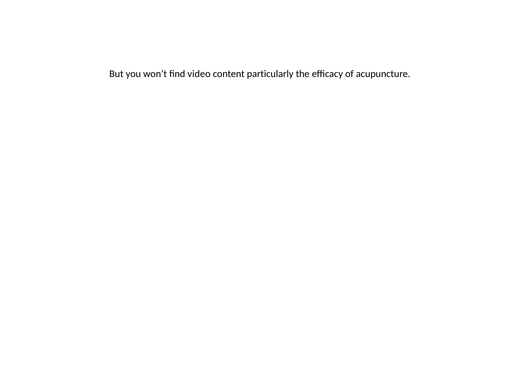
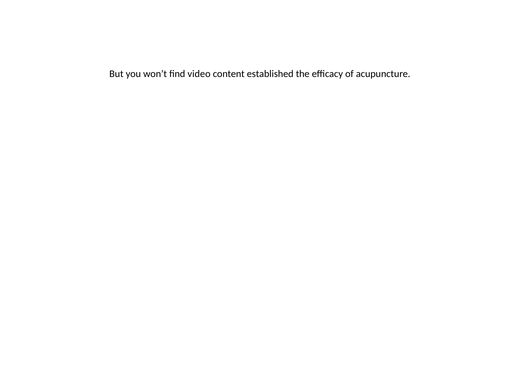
particularly: particularly -> established
